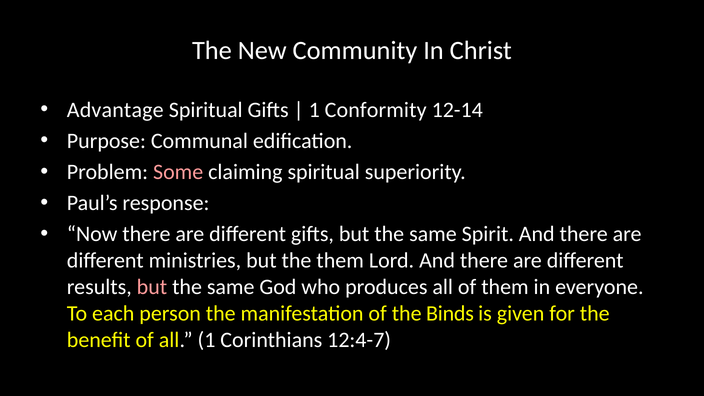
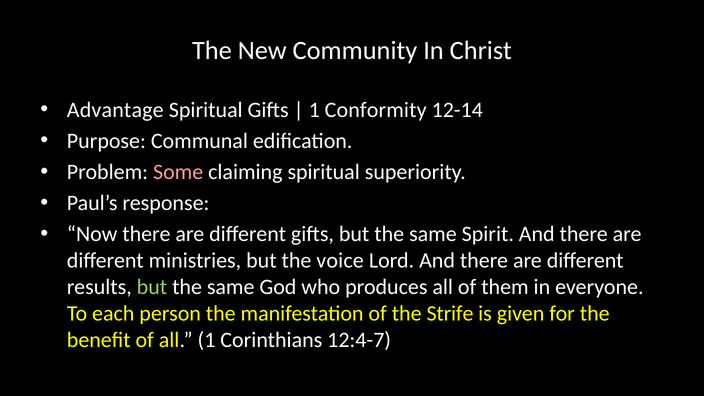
the them: them -> voice
but at (152, 287) colour: pink -> light green
Binds: Binds -> Strife
